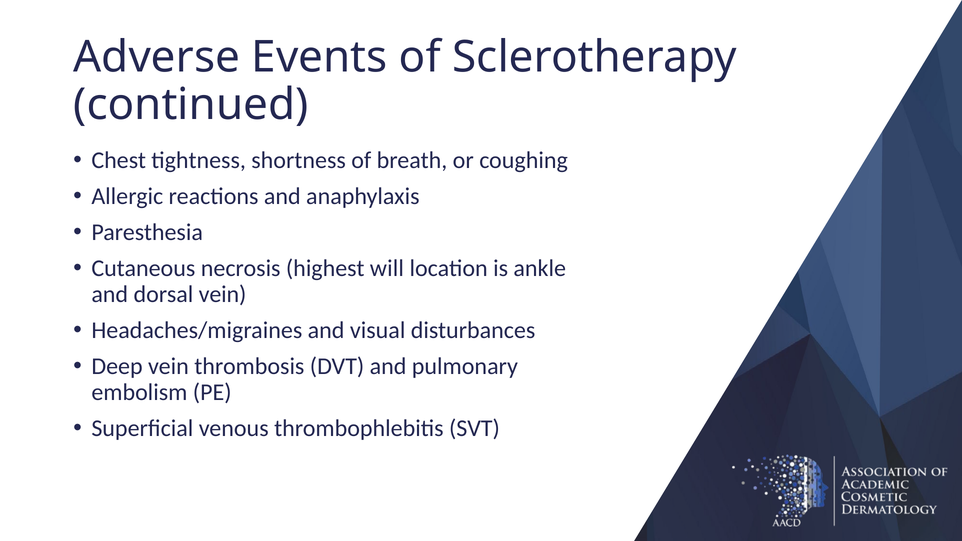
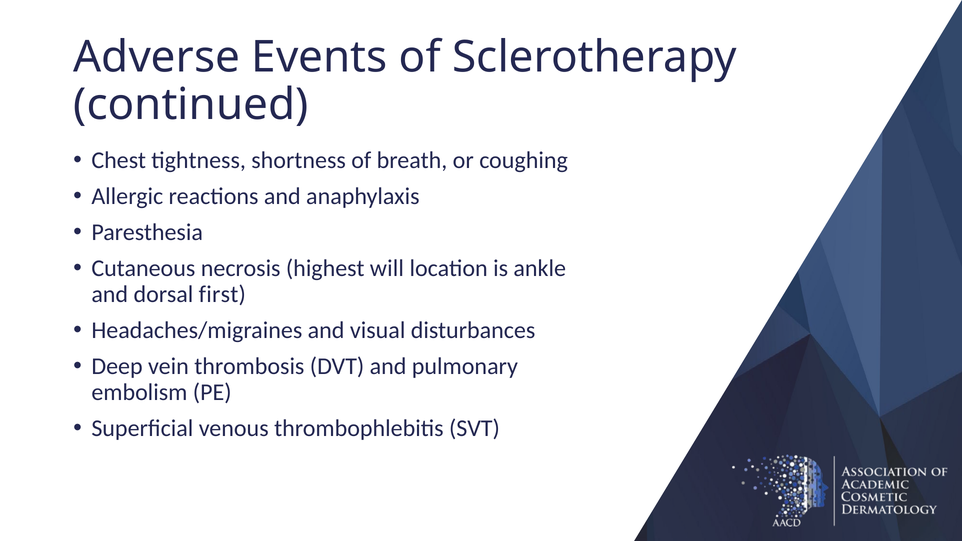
dorsal vein: vein -> first
